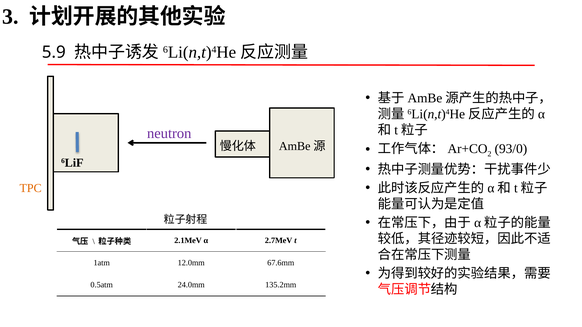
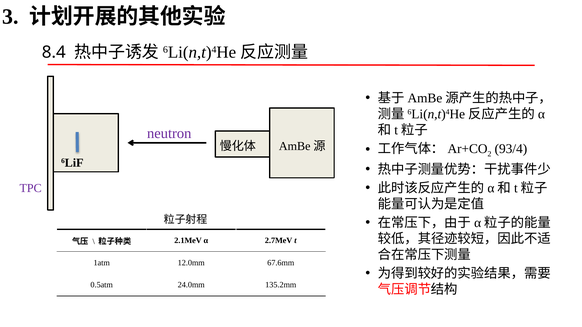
5.9: 5.9 -> 8.4
93/0: 93/0 -> 93/4
TPC colour: orange -> purple
